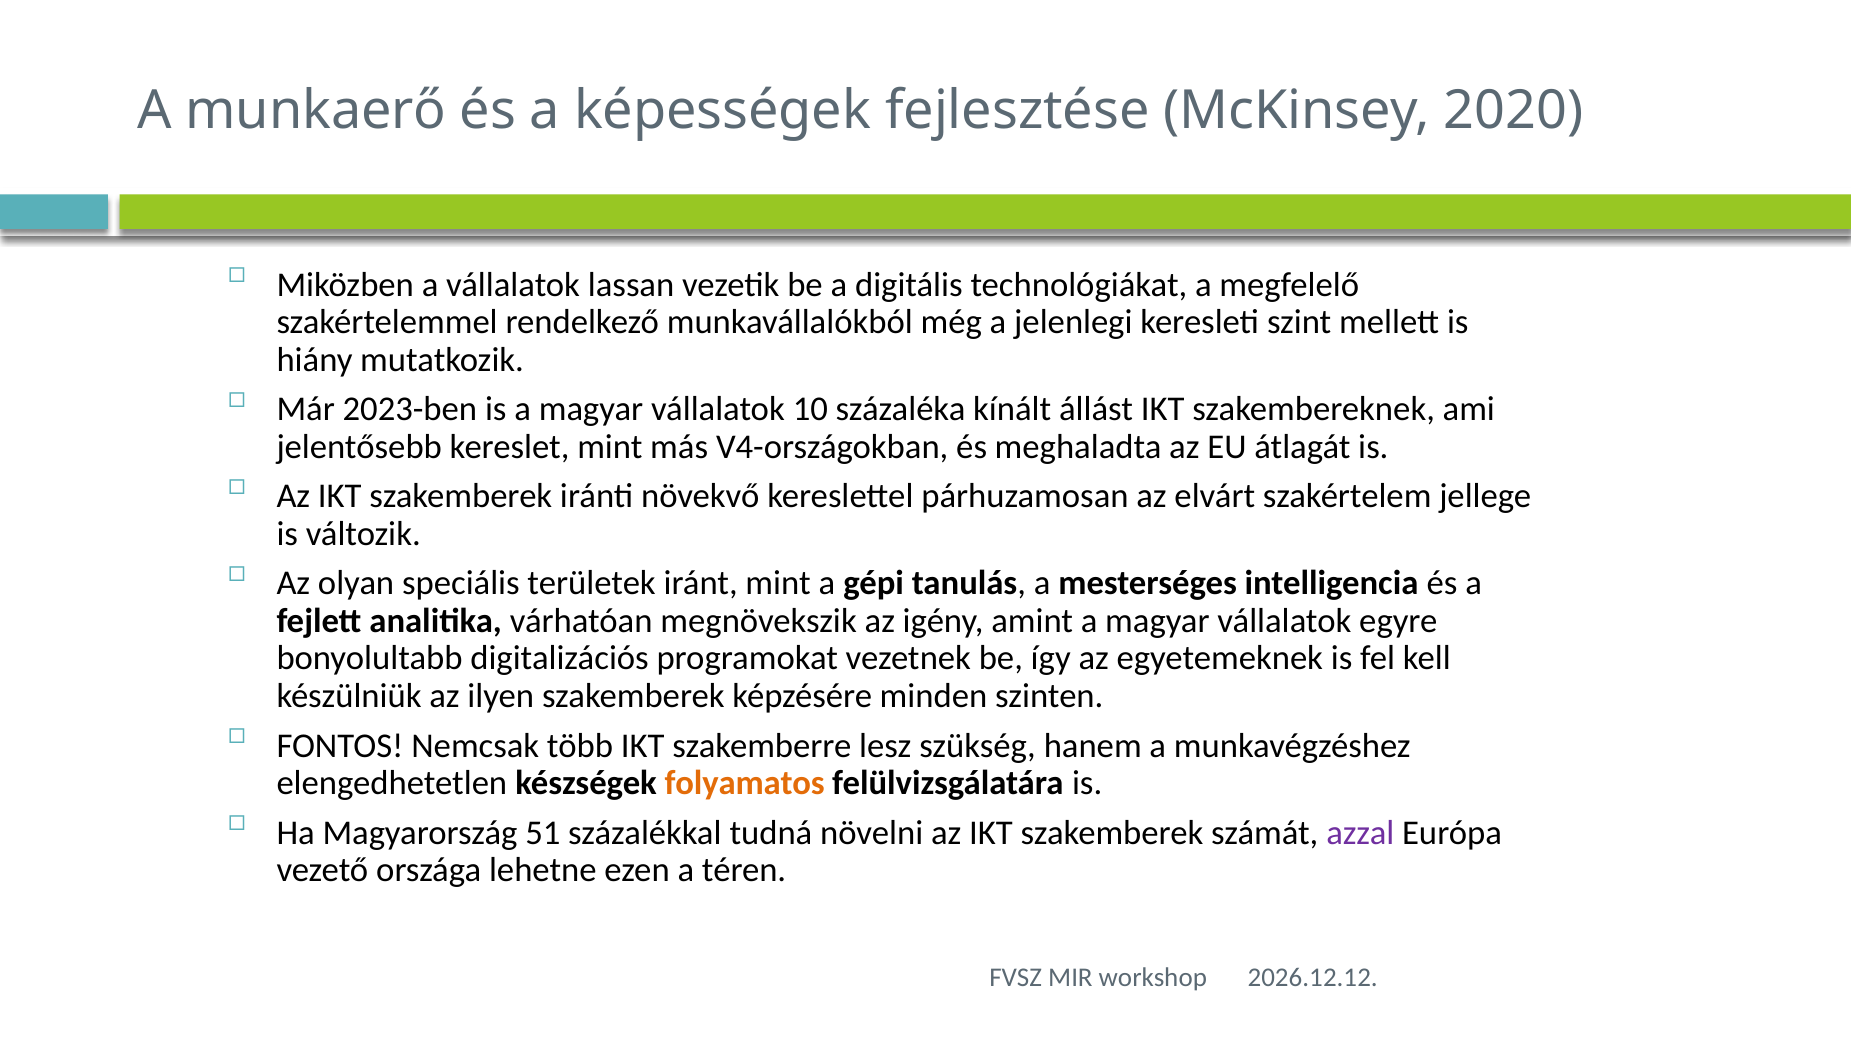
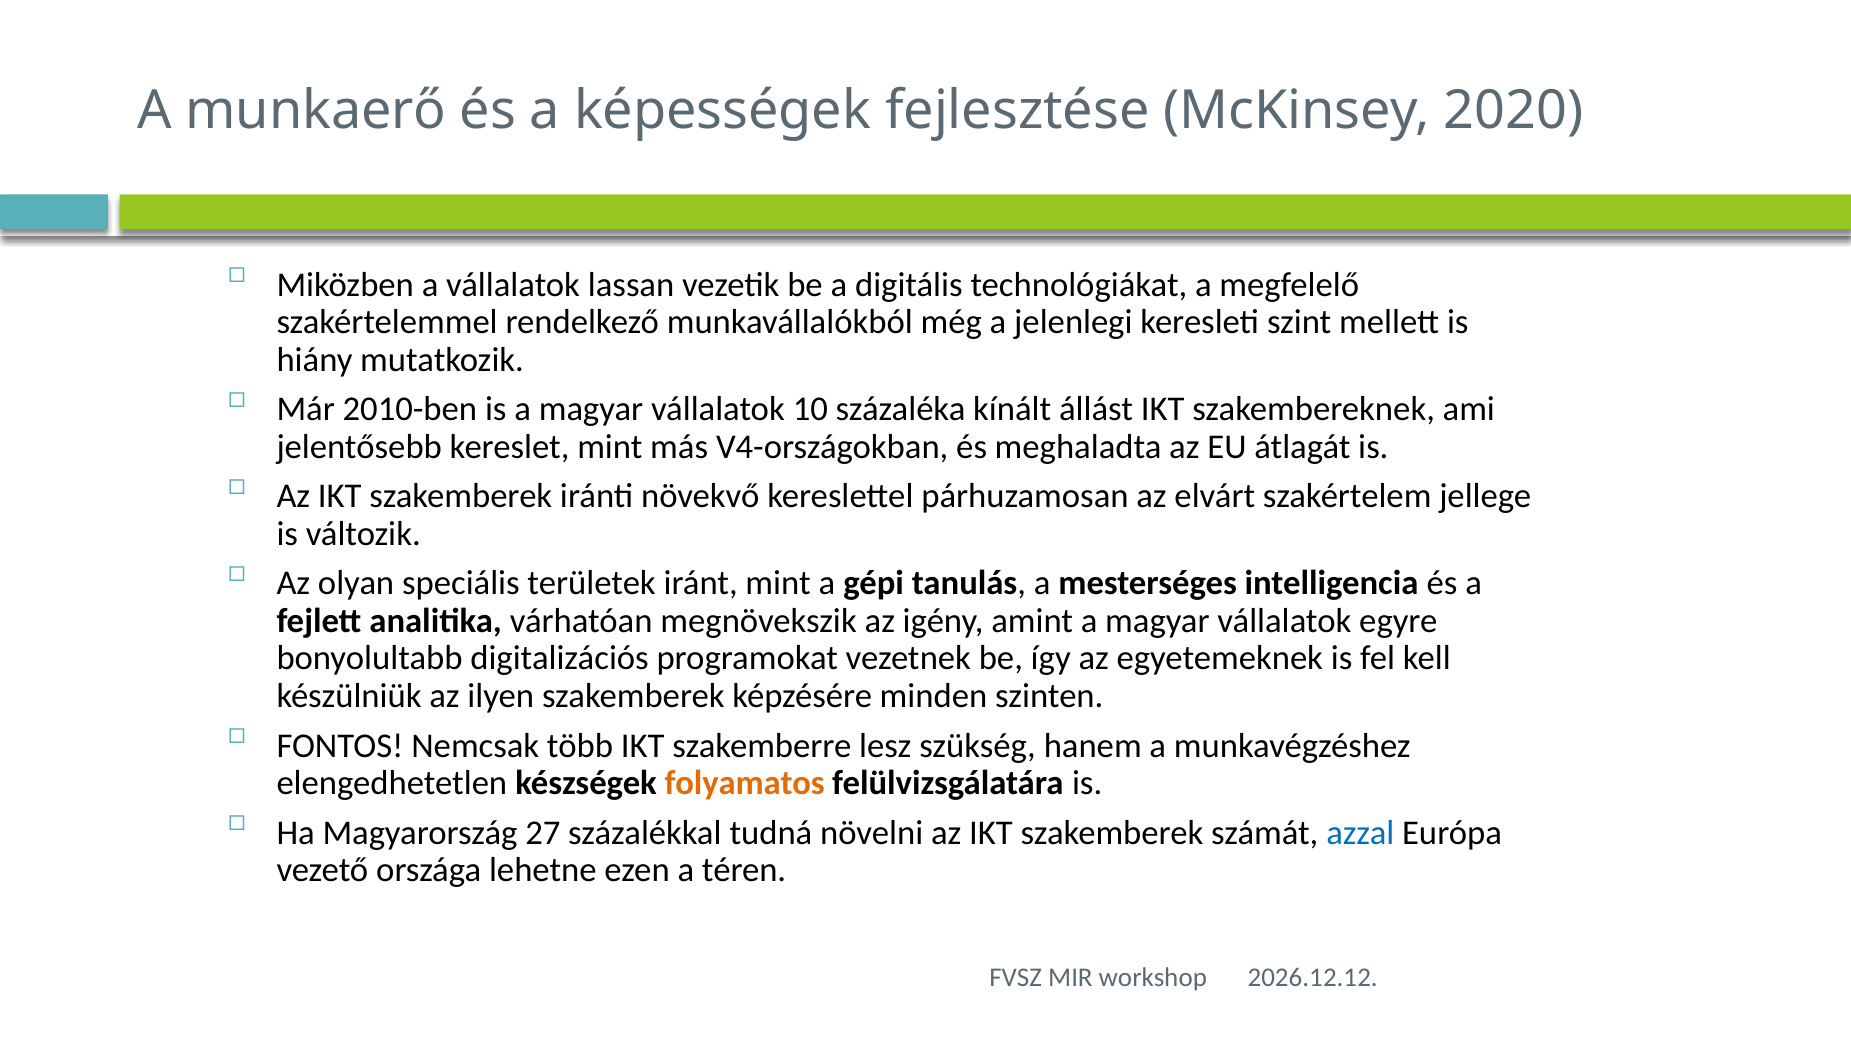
2023-ben: 2023-ben -> 2010-ben
51: 51 -> 27
azzal colour: purple -> blue
